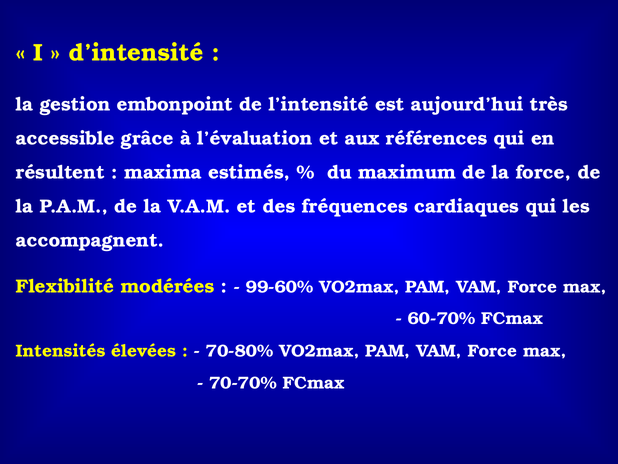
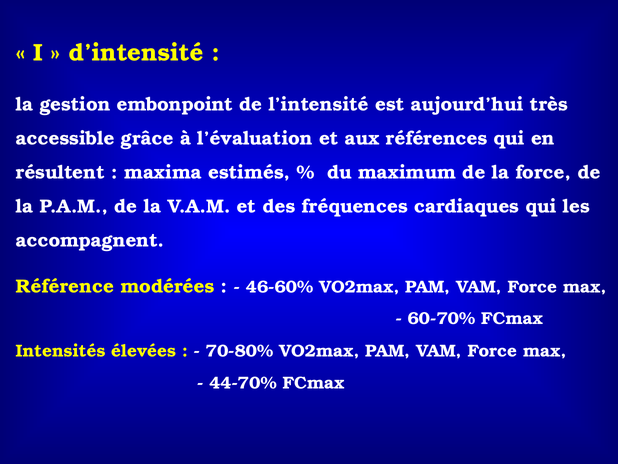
Flexibilité: Flexibilité -> Référence
99-60%: 99-60% -> 46-60%
70-70%: 70-70% -> 44-70%
